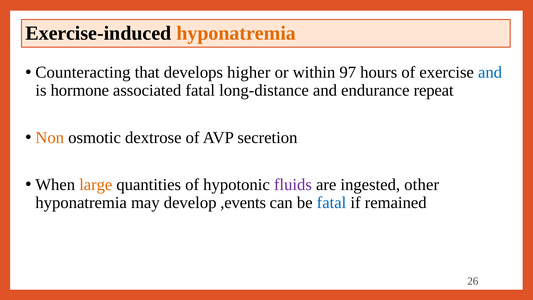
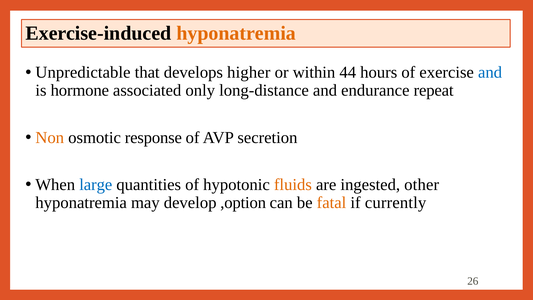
Counteracting: Counteracting -> Unpredictable
97: 97 -> 44
associated fatal: fatal -> only
dextrose: dextrose -> response
large colour: orange -> blue
fluids colour: purple -> orange
,events: ,events -> ,option
fatal at (331, 203) colour: blue -> orange
remained: remained -> currently
